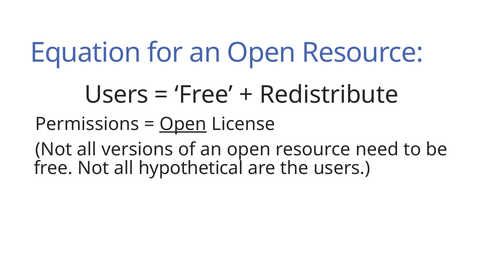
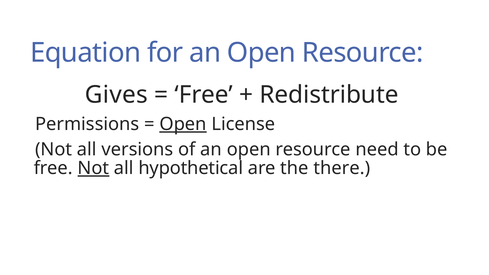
Users at (117, 95): Users -> Gives
Not at (93, 168) underline: none -> present
the users: users -> there
